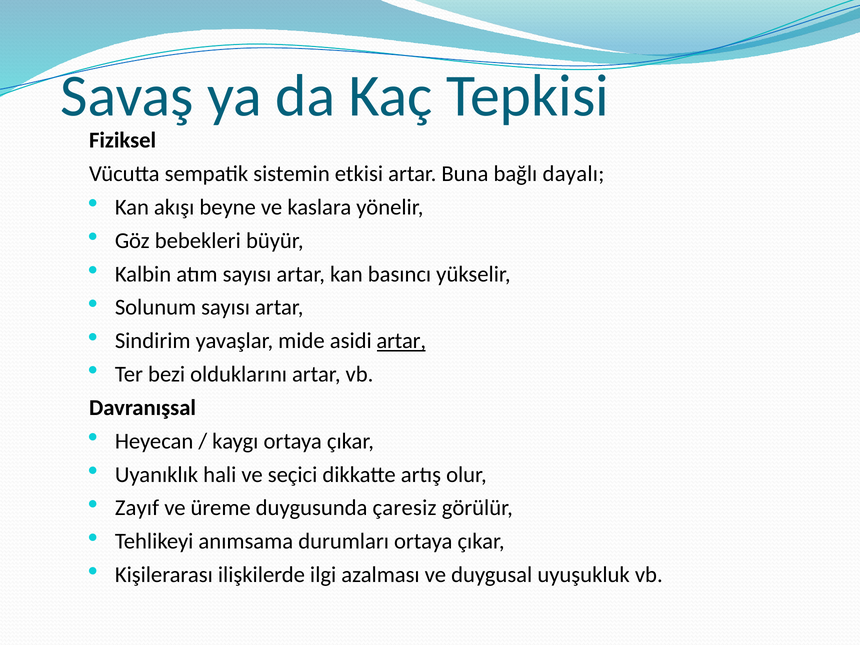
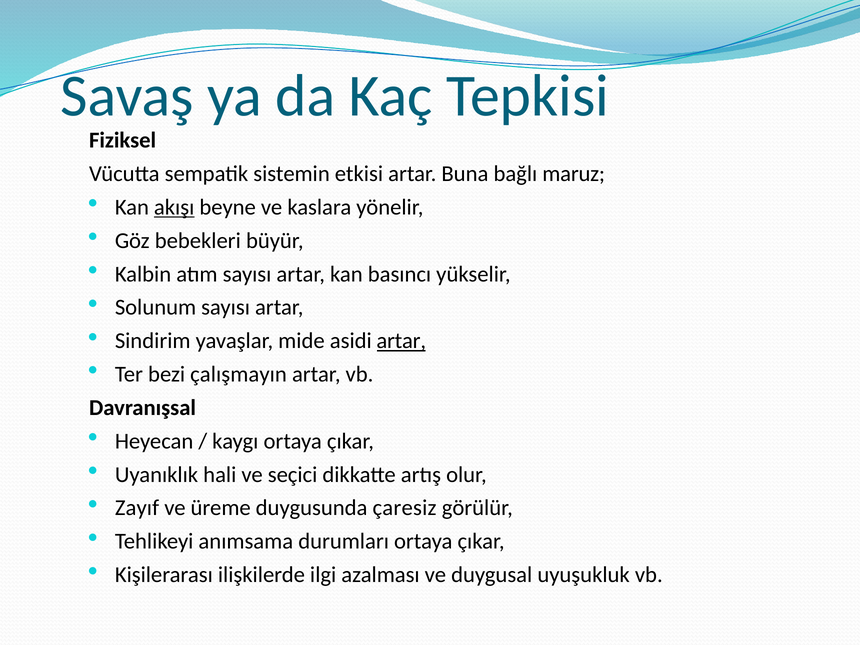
dayalı: dayalı -> maruz
akışı underline: none -> present
olduklarını: olduklarını -> çalışmayın
